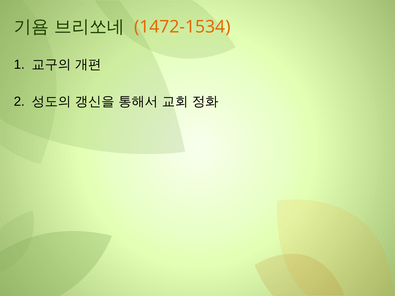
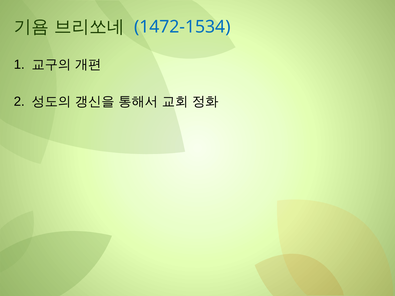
1472-1534 colour: orange -> blue
